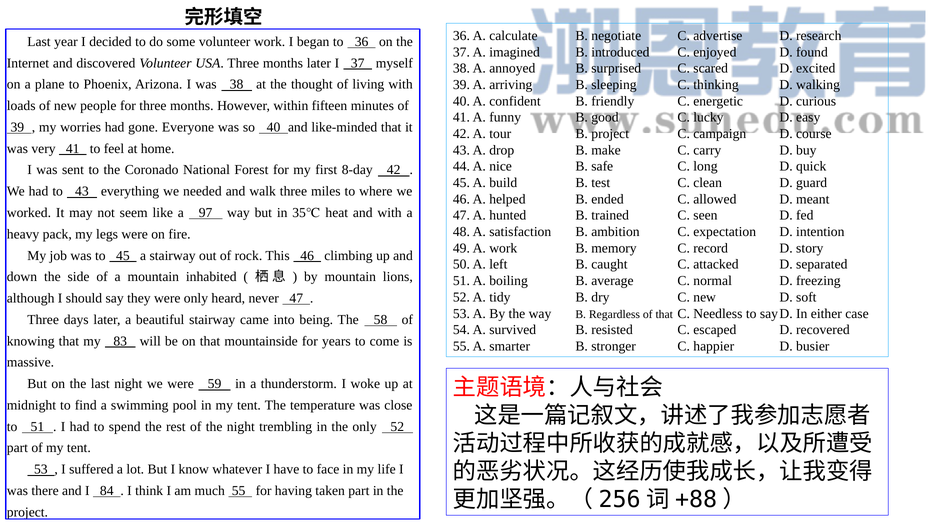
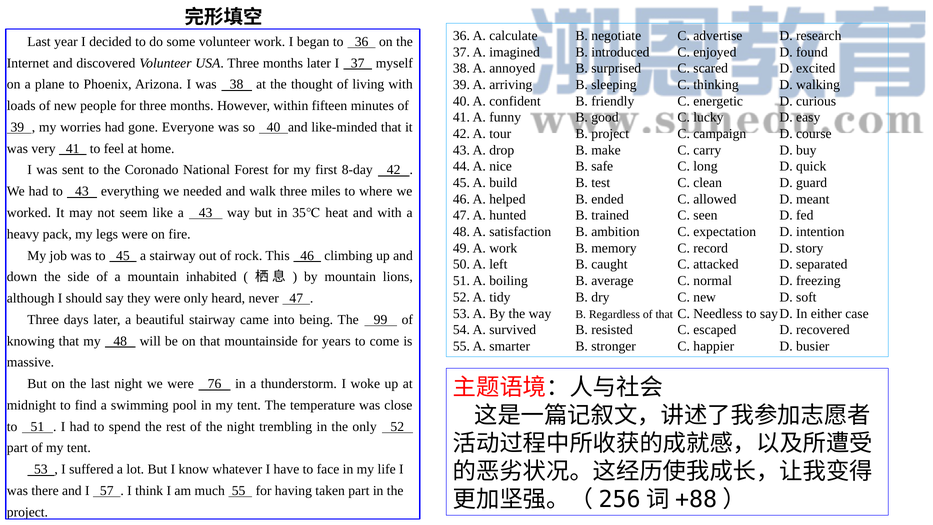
a 97: 97 -> 43
58: 58 -> 99
my 83: 83 -> 48
59: 59 -> 76
84: 84 -> 57
